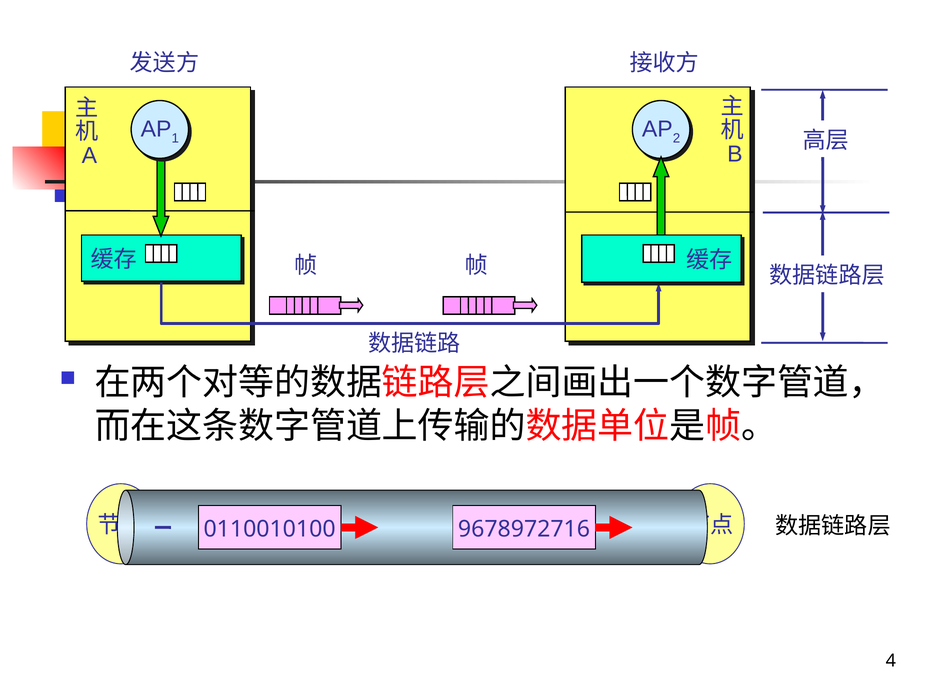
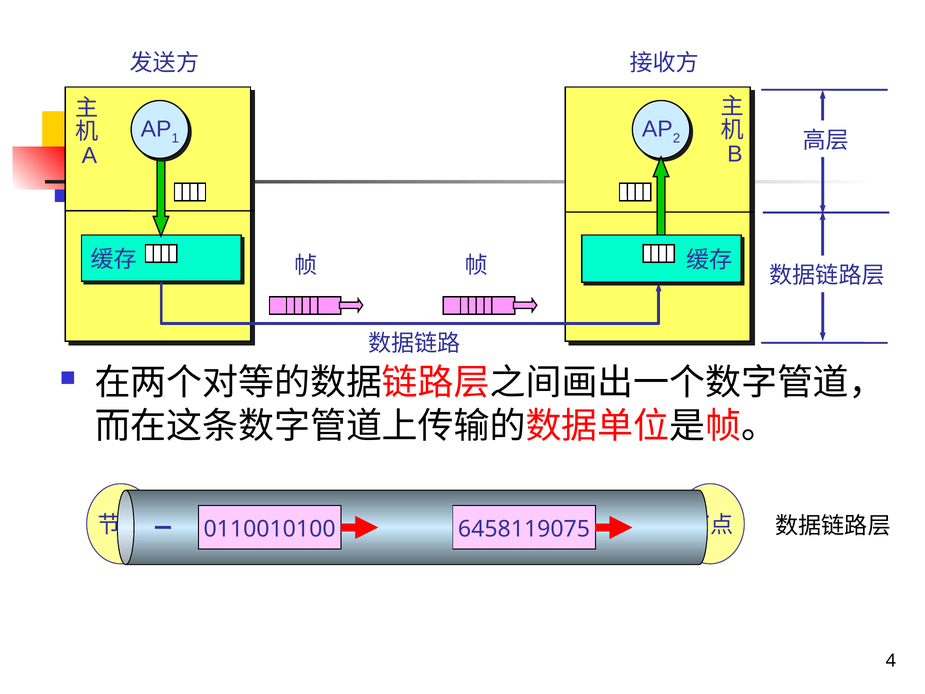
9678972716: 9678972716 -> 6458119075
